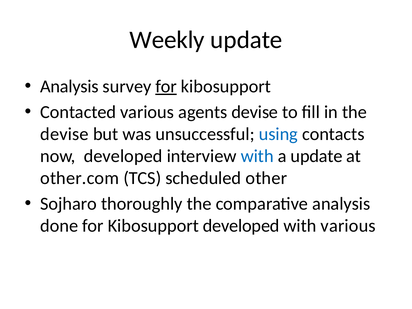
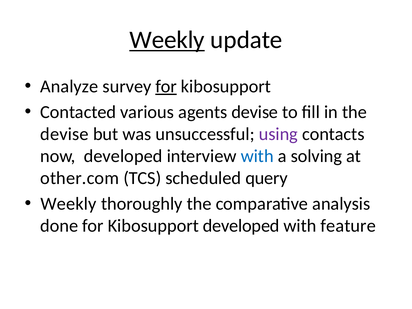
Weekly at (167, 40) underline: none -> present
Analysis at (69, 86): Analysis -> Analyze
using colour: blue -> purple
a update: update -> solving
other: other -> query
Sojharo at (69, 204): Sojharo -> Weekly
with various: various -> feature
